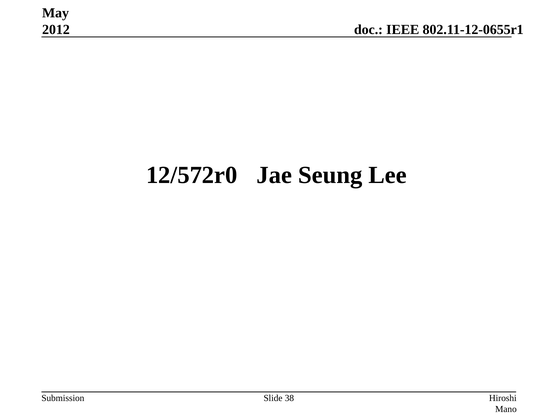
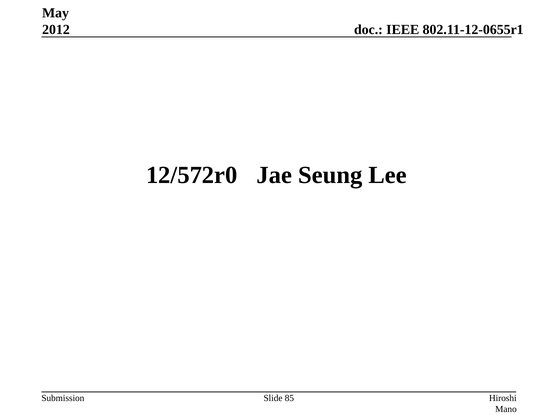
38: 38 -> 85
